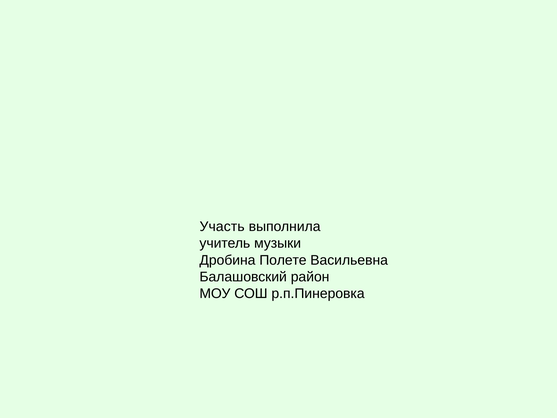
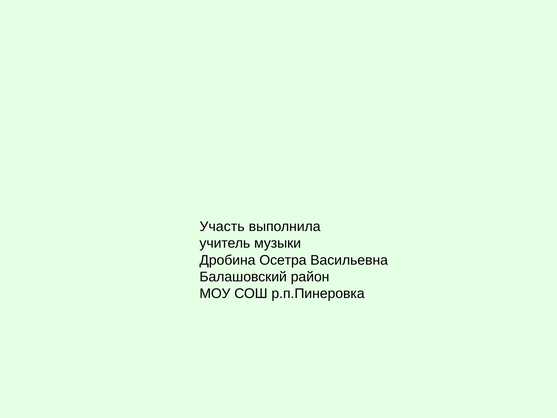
Полете: Полете -> Осетра
